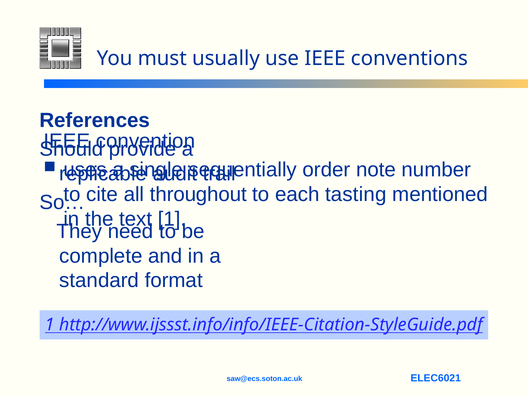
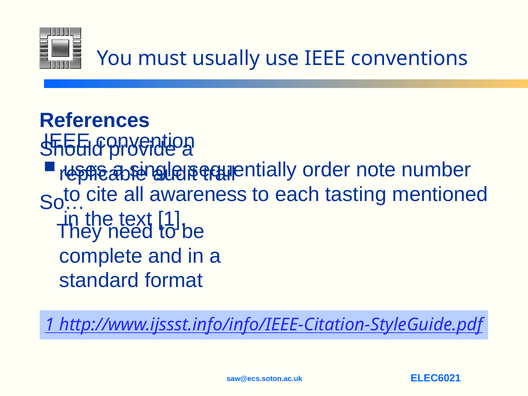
throughout: throughout -> awareness
